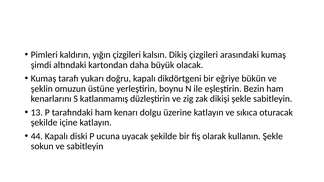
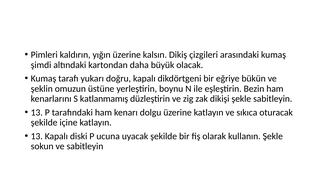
yığın çizgileri: çizgileri -> üzerine
44 at (37, 136): 44 -> 13
